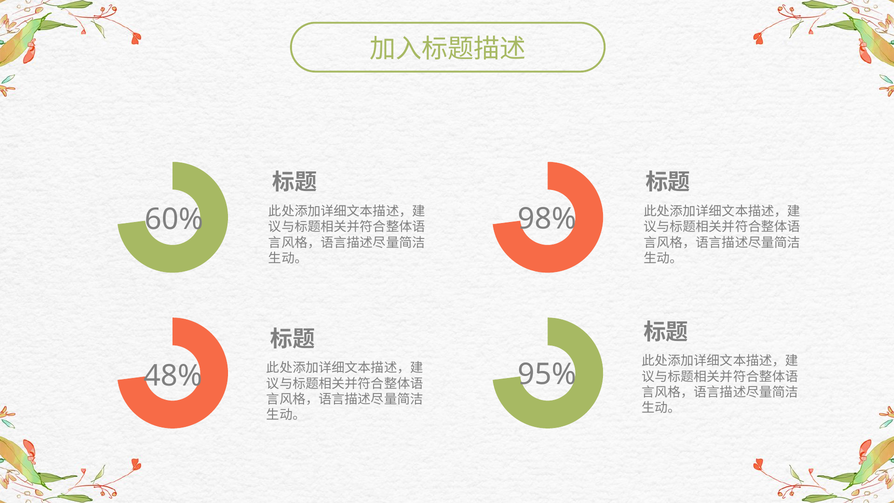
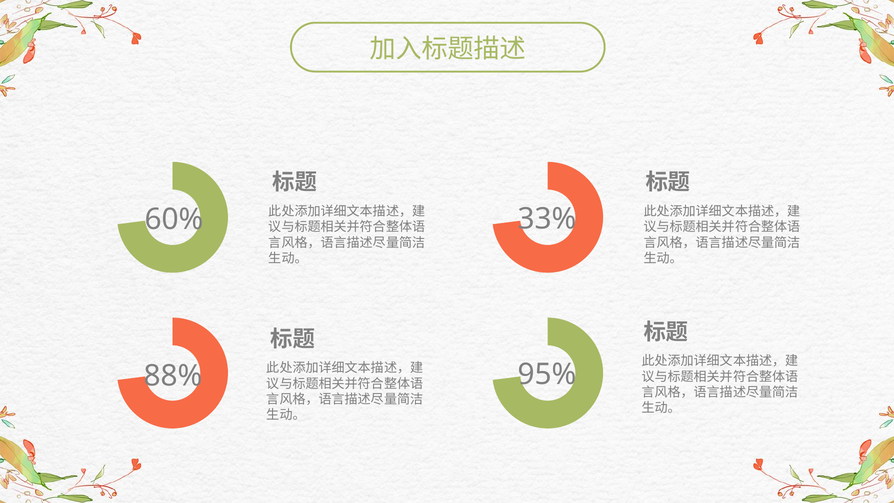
98%: 98% -> 33%
48%: 48% -> 88%
